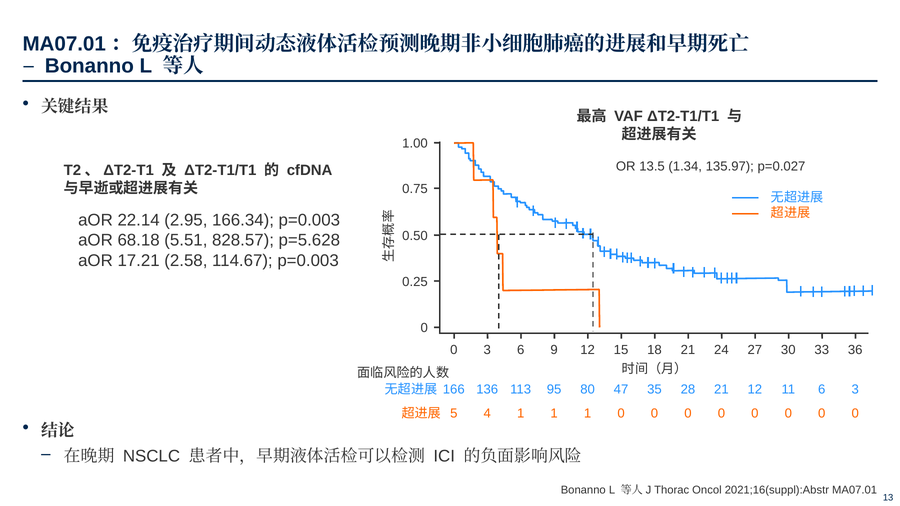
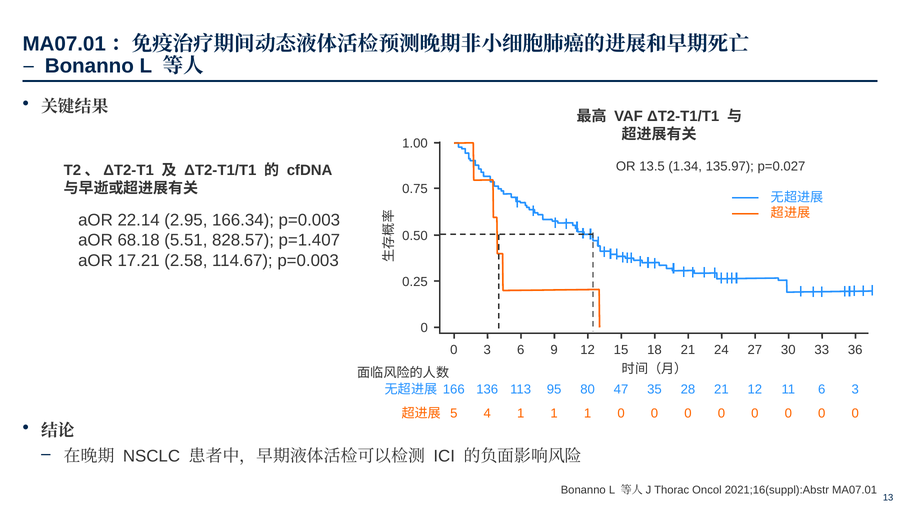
p=5.628: p=5.628 -> p=1.407
